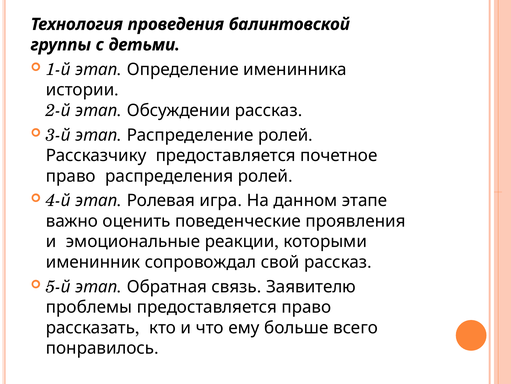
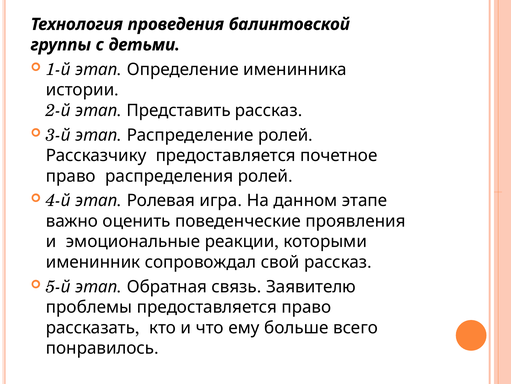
Обсуждении: Обсуждении -> Представить
